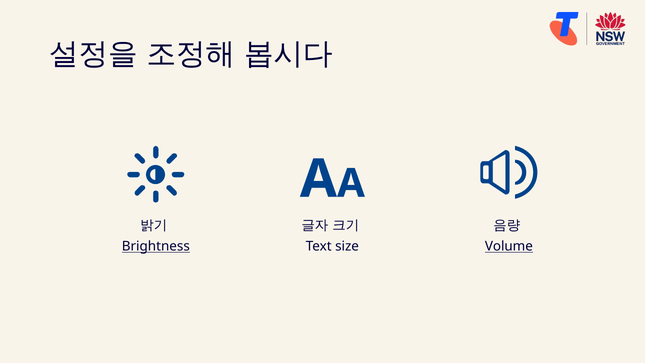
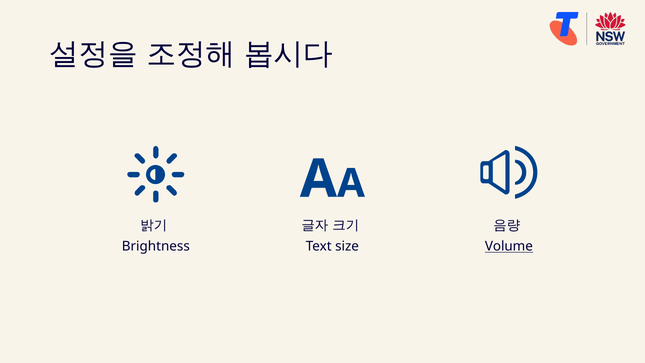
Brightness underline: present -> none
